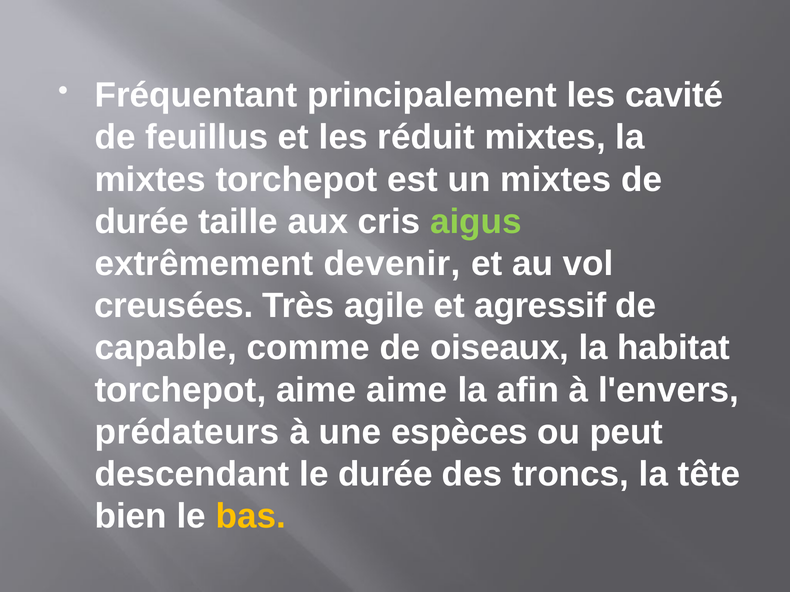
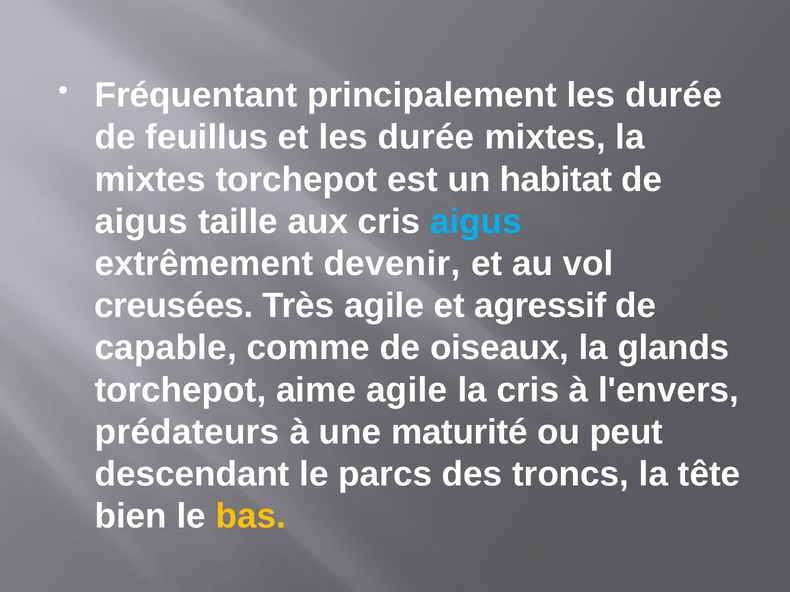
principalement les cavité: cavité -> durée
et les réduit: réduit -> durée
un mixtes: mixtes -> habitat
durée at (142, 222): durée -> aigus
aigus at (476, 222) colour: light green -> light blue
habitat: habitat -> glands
aime aime: aime -> agile
la afin: afin -> cris
espèces: espèces -> maturité
le durée: durée -> parcs
